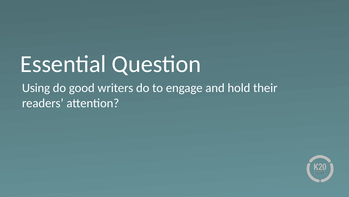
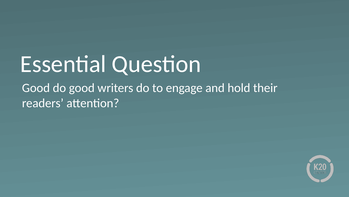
Using at (36, 88): Using -> Good
